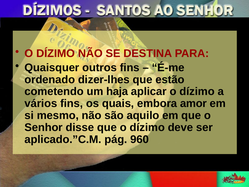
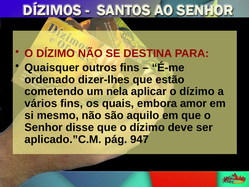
haja: haja -> nela
960: 960 -> 947
